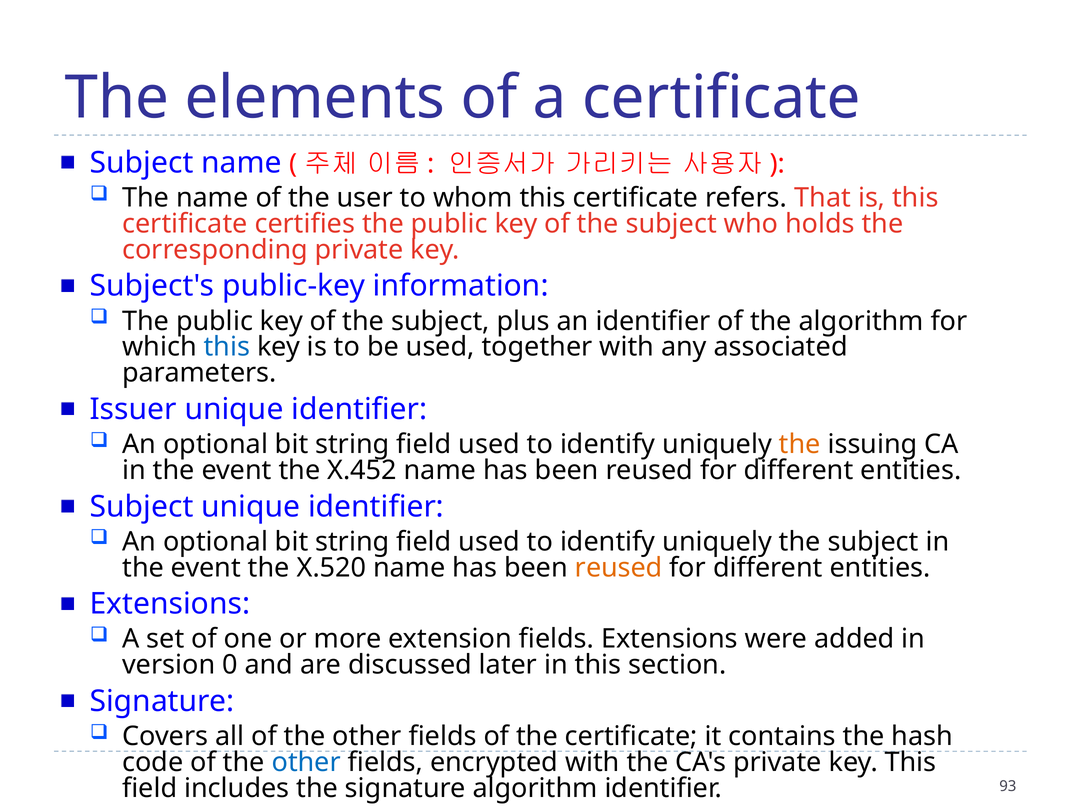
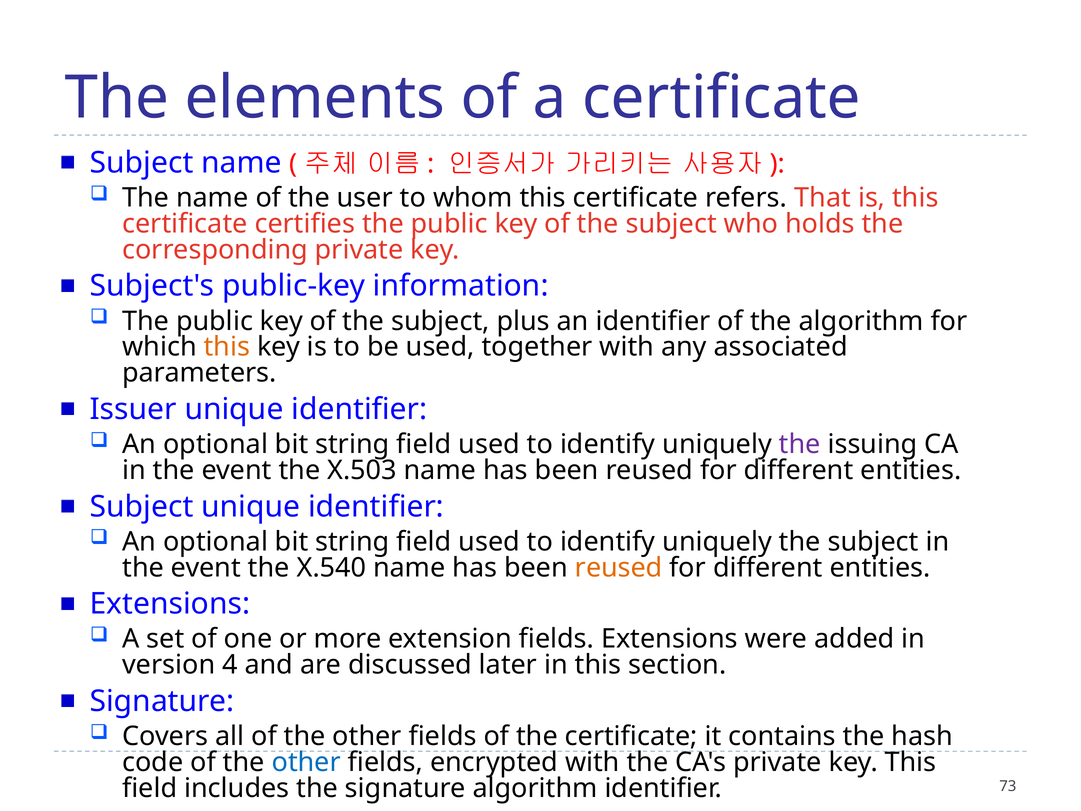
this at (227, 347) colour: blue -> orange
the at (800, 444) colour: orange -> purple
X.452: X.452 -> X.503
X.520: X.520 -> X.540
0: 0 -> 4
93: 93 -> 73
